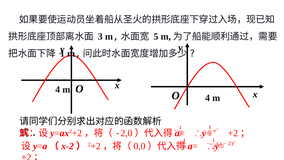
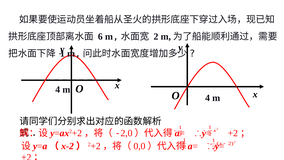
3: 3 -> 6
5 at (156, 37): 5 -> 2
